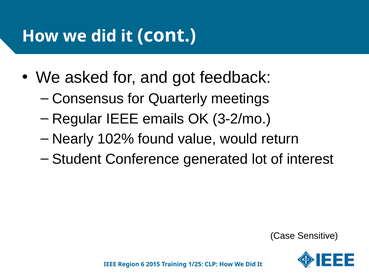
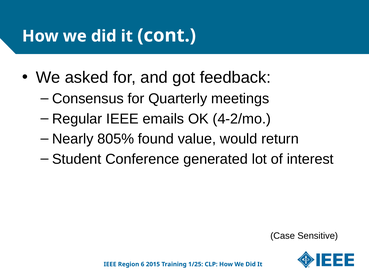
3-2/mo: 3-2/mo -> 4-2/mo
102%: 102% -> 805%
